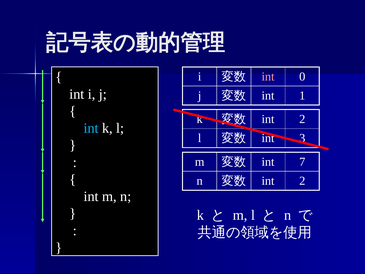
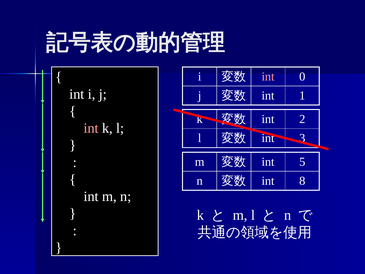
int at (91, 128) colour: light blue -> pink
7: 7 -> 5
2 at (302, 181): 2 -> 8
